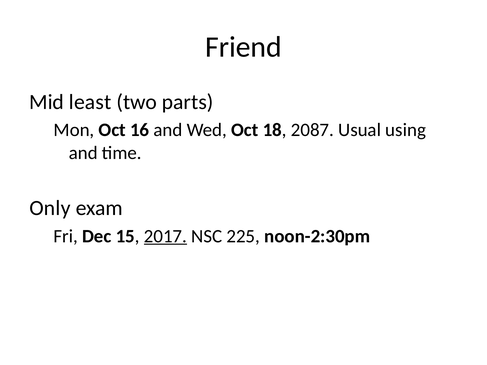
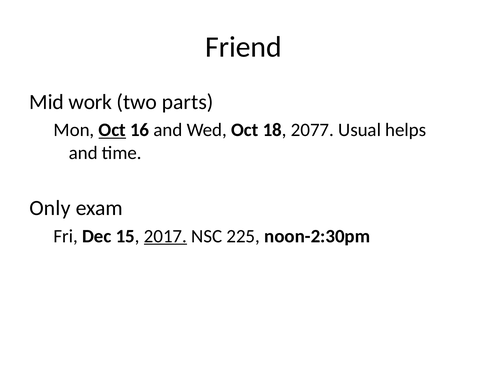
least: least -> work
Oct at (112, 130) underline: none -> present
2087: 2087 -> 2077
using: using -> helps
